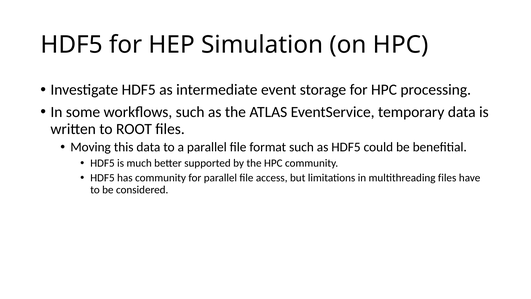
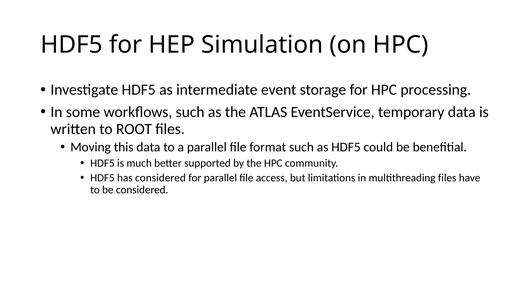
has community: community -> considered
